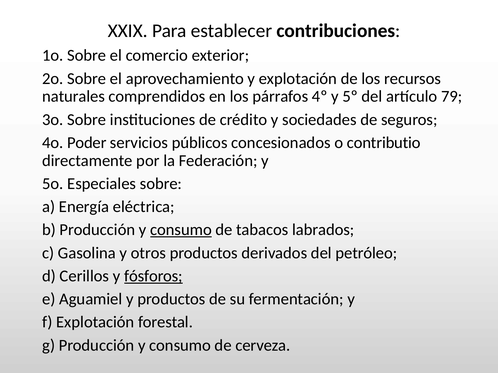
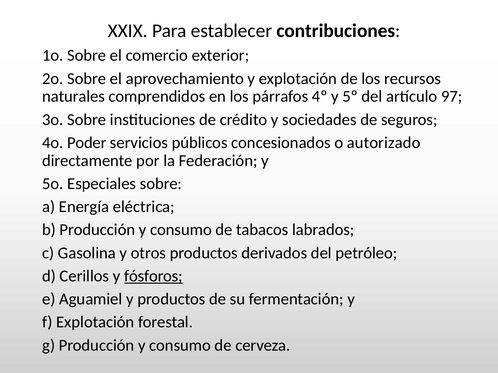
79: 79 -> 97
contributio: contributio -> autorizado
consumo at (181, 230) underline: present -> none
